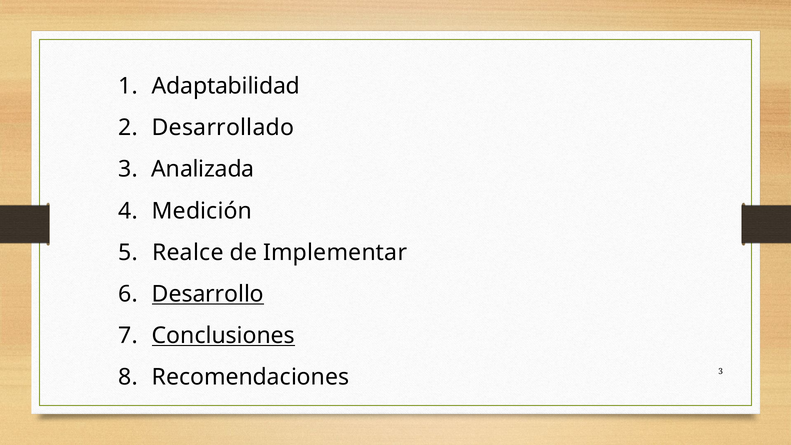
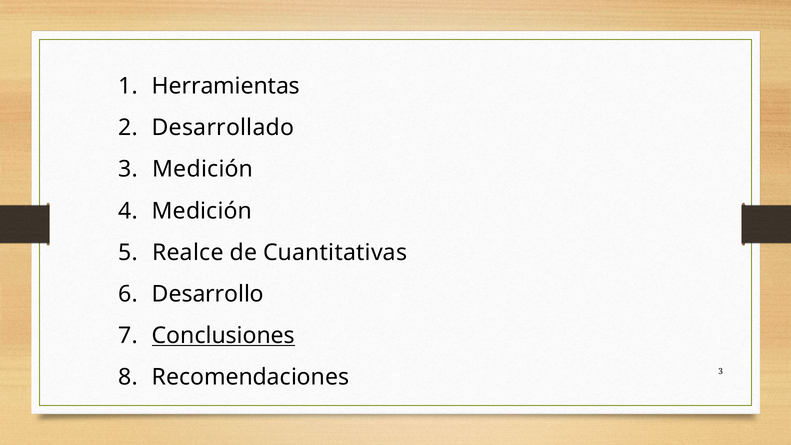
Adaptabilidad: Adaptabilidad -> Herramientas
3 Analizada: Analizada -> Medición
Implementar: Implementar -> Cuantitativas
Desarrollo underline: present -> none
